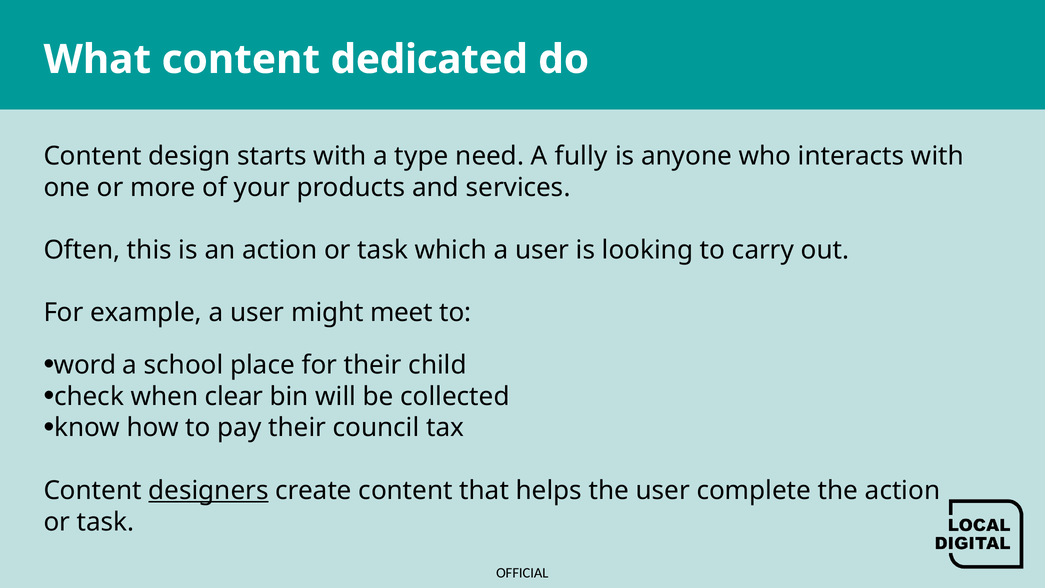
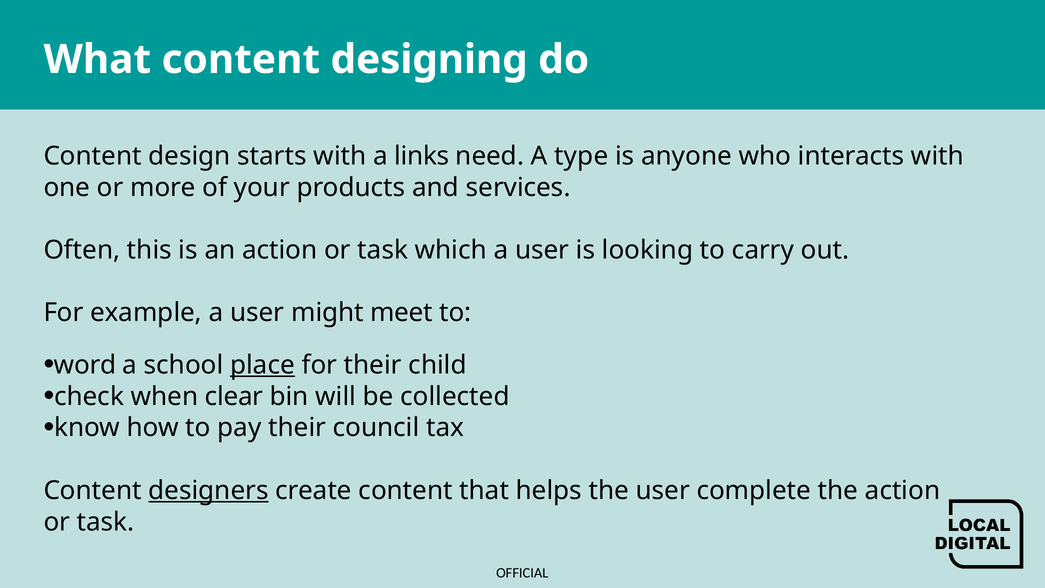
dedicated: dedicated -> designing
type: type -> links
fully: fully -> type
place underline: none -> present
